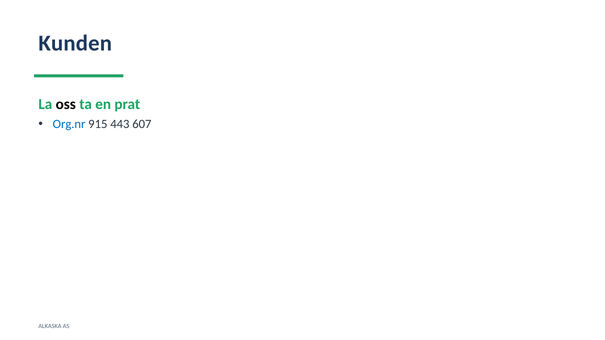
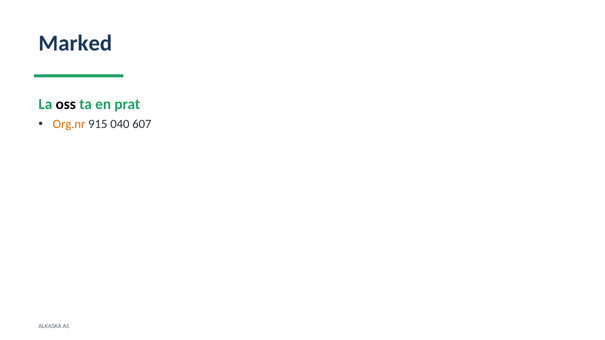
Kunden: Kunden -> Marked
Org.nr colour: blue -> orange
443: 443 -> 040
